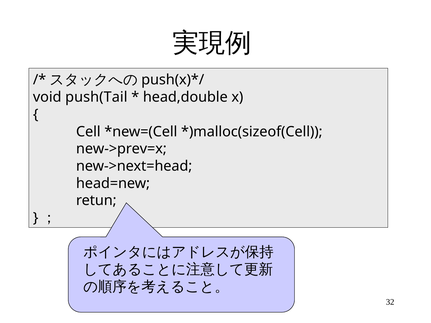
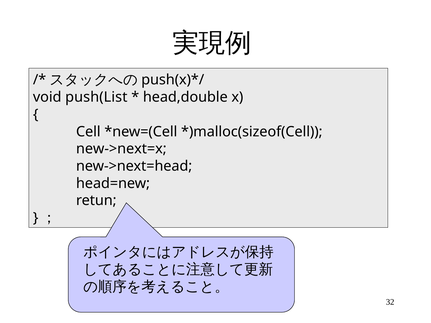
push(Tail: push(Tail -> push(List
new->prev=x: new->prev=x -> new->next=x
